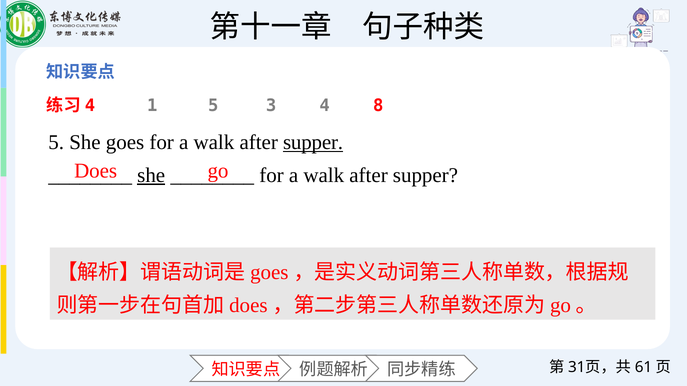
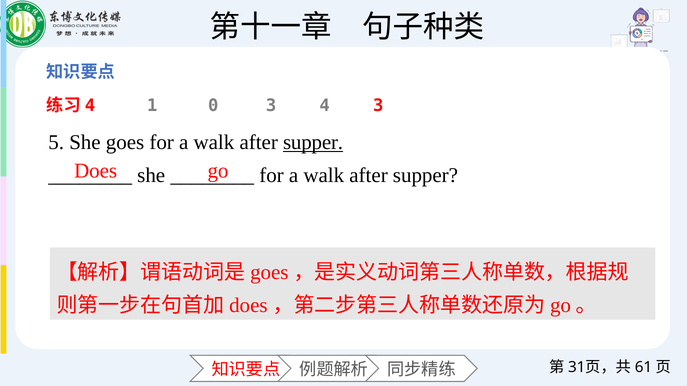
1 5: 5 -> 0
4 8: 8 -> 3
she at (151, 175) underline: present -> none
